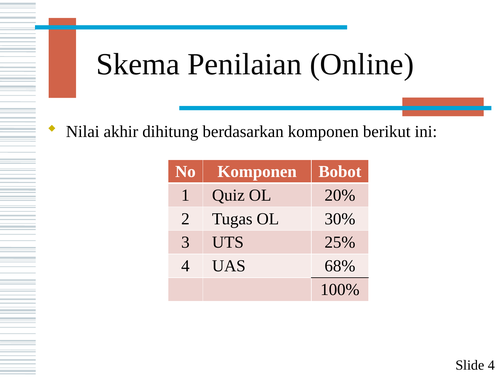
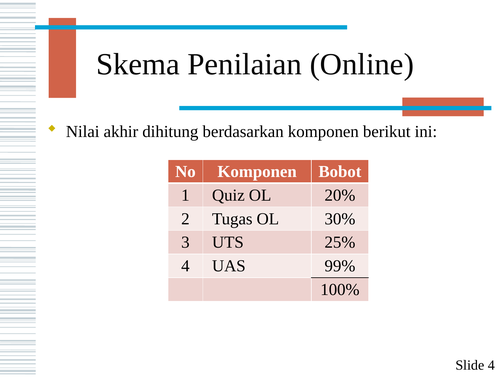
68%: 68% -> 99%
